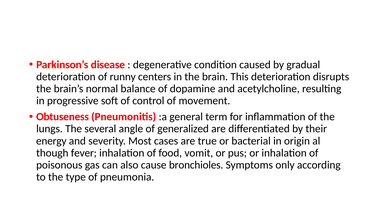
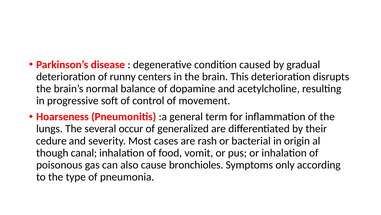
Obtuseness: Obtuseness -> Hoarseness
angle: angle -> occur
energy: energy -> cedure
true: true -> rash
fever: fever -> canal
